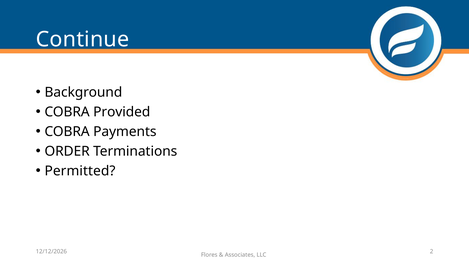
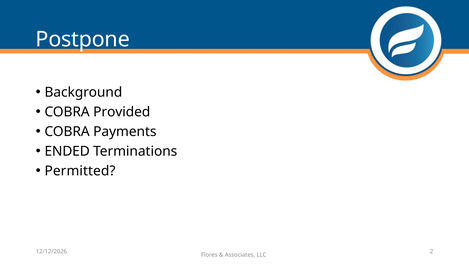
Continue: Continue -> Postpone
ORDER: ORDER -> ENDED
